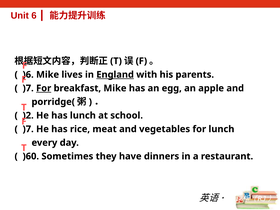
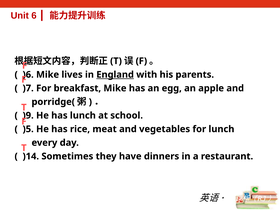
For at (44, 88) underline: present -> none
)2: )2 -> )9
)7 at (28, 129): )7 -> )5
)60: )60 -> )14
